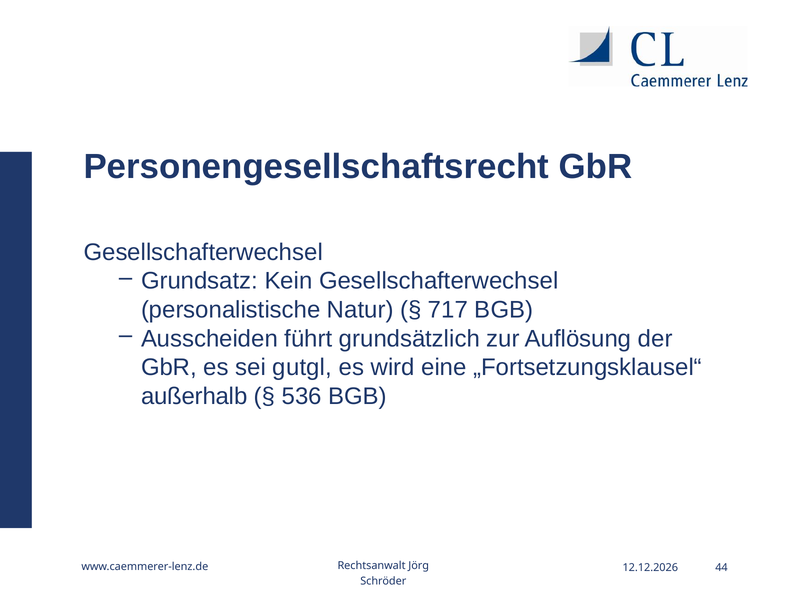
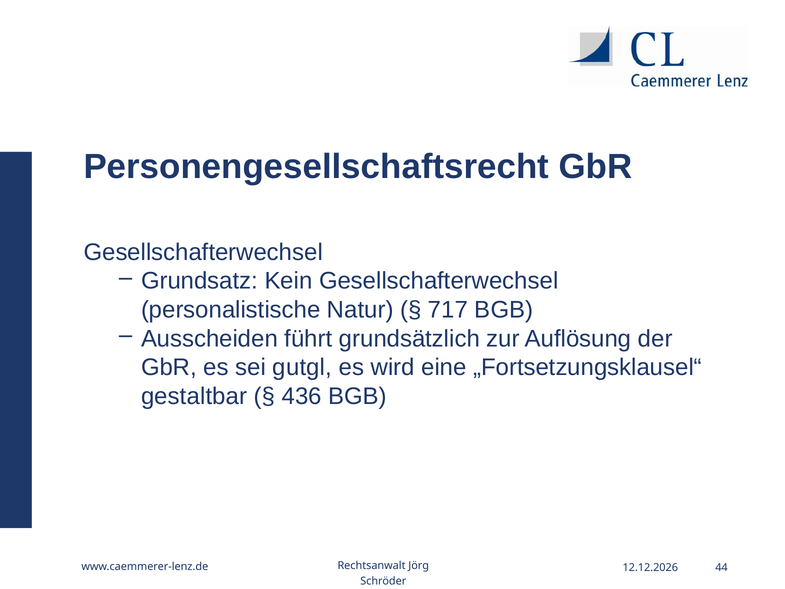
außerhalb: außerhalb -> gestaltbar
536: 536 -> 436
